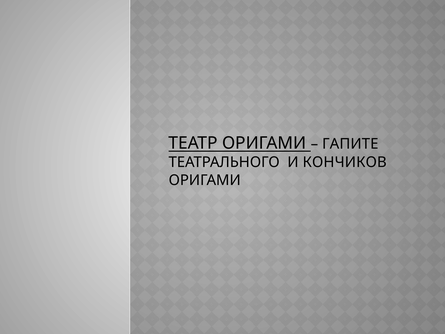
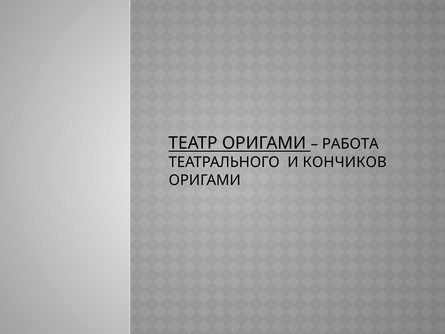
ГАПИТЕ: ГАПИТЕ -> РАБОТА
